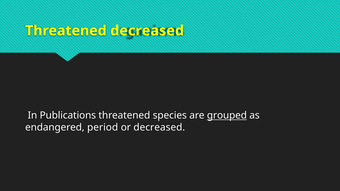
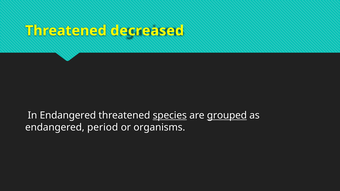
In Publications: Publications -> Endangered
species underline: none -> present
or decreased: decreased -> organisms
